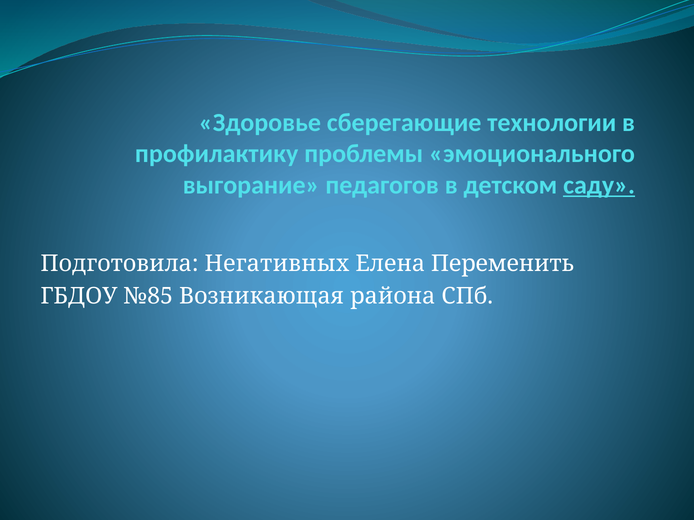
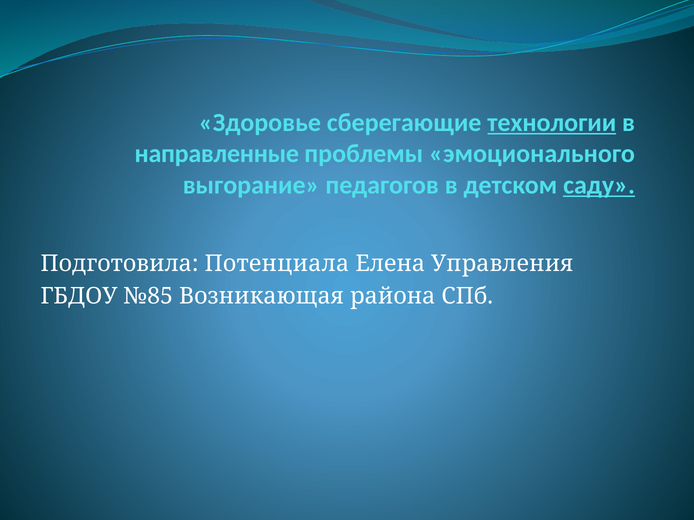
технологии underline: none -> present
профилактику: профилактику -> направленные
Негативных: Негативных -> Потенциала
Переменить: Переменить -> Управления
